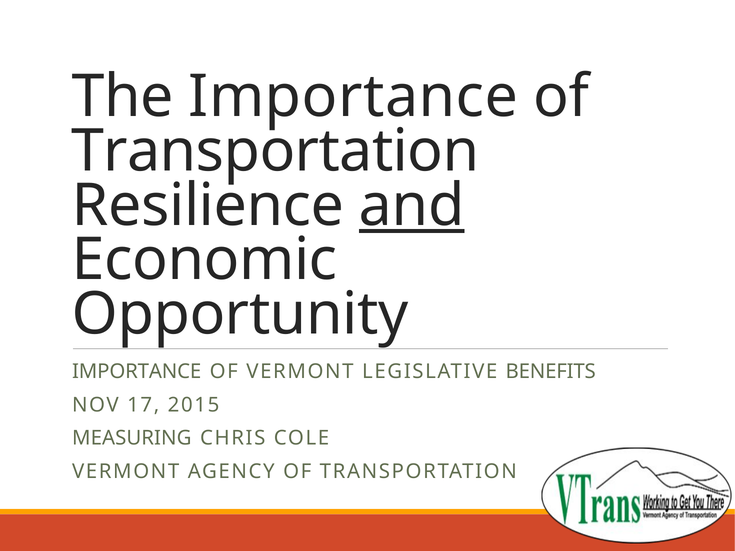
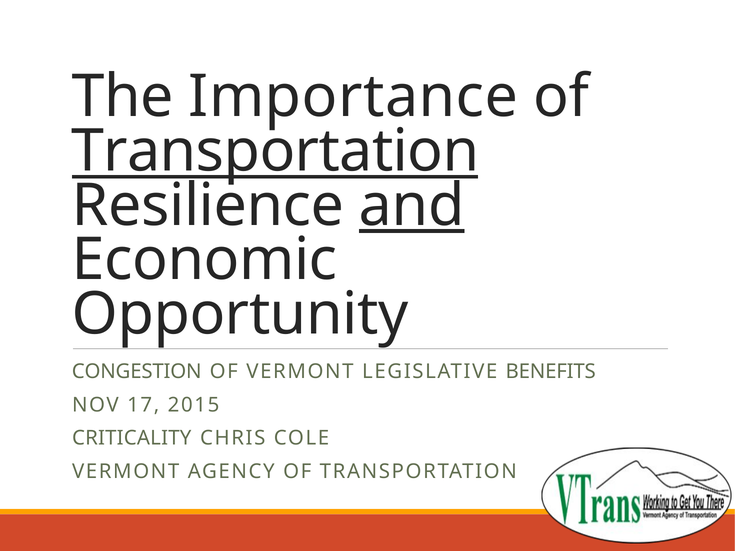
Transportation at (275, 151) underline: none -> present
IMPORTANCE at (137, 372): IMPORTANCE -> CONGESTION
MEASURING: MEASURING -> CRITICALITY
